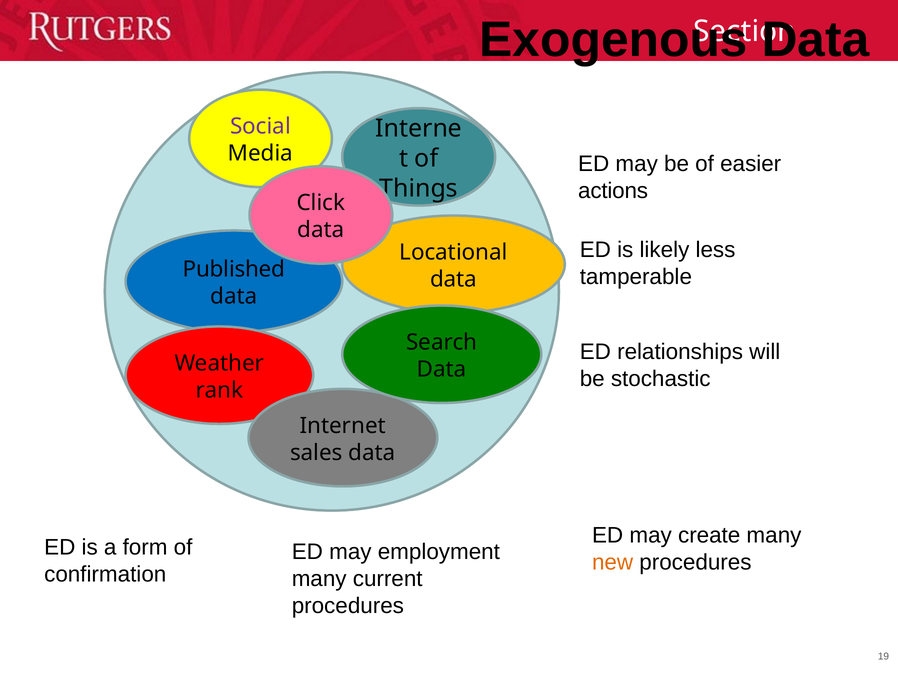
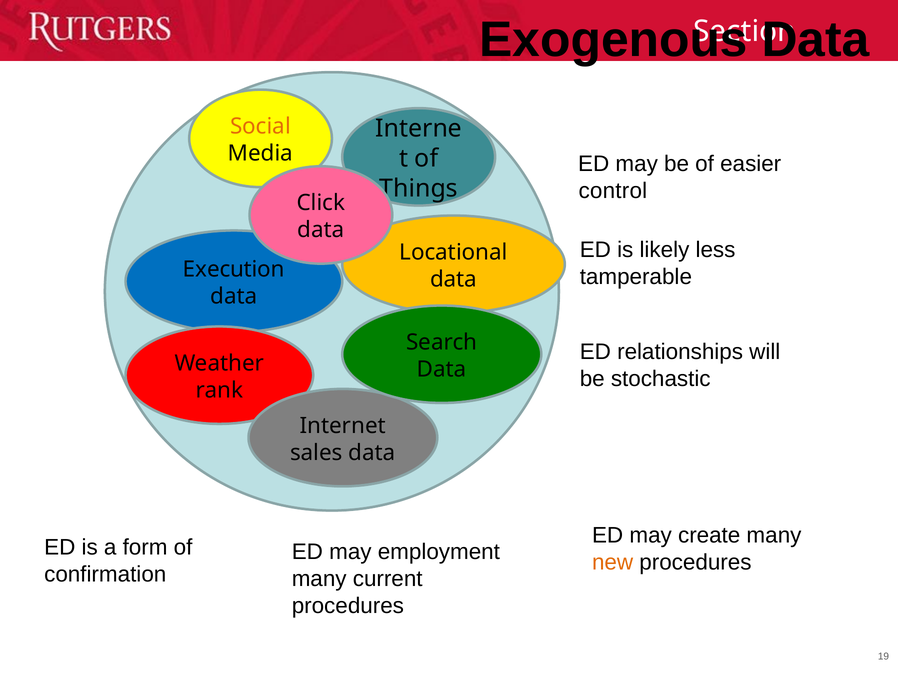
Social colour: purple -> orange
actions: actions -> control
Published: Published -> Execution
